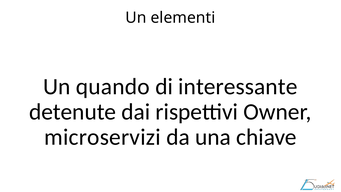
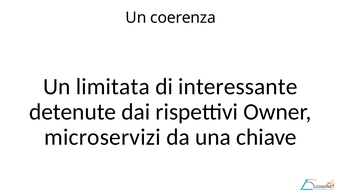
elementi: elementi -> coerenza
quando: quando -> limitata
